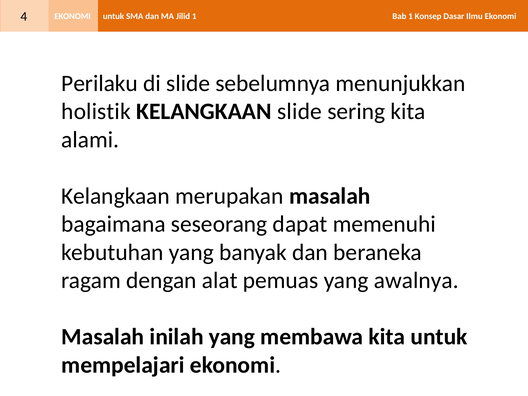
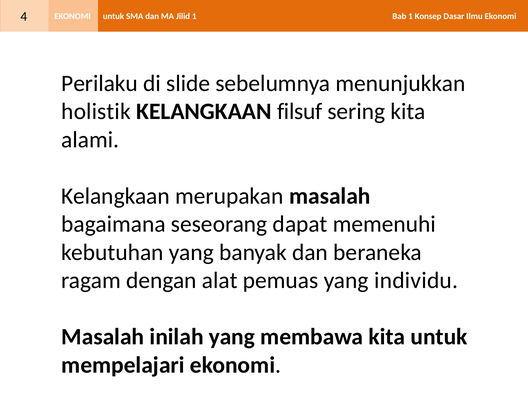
KELANGKAAN slide: slide -> filsuf
awalnya: awalnya -> individu
